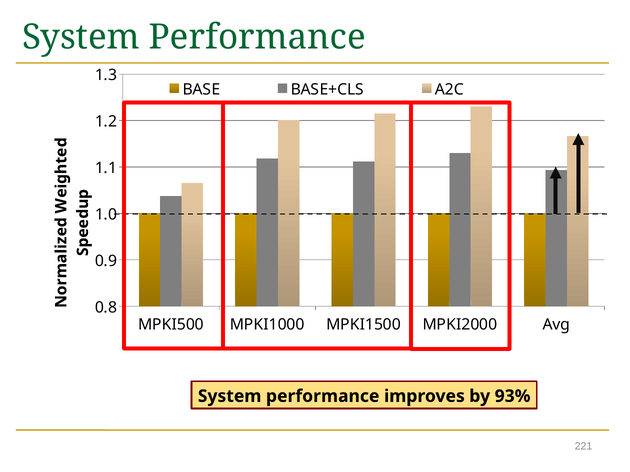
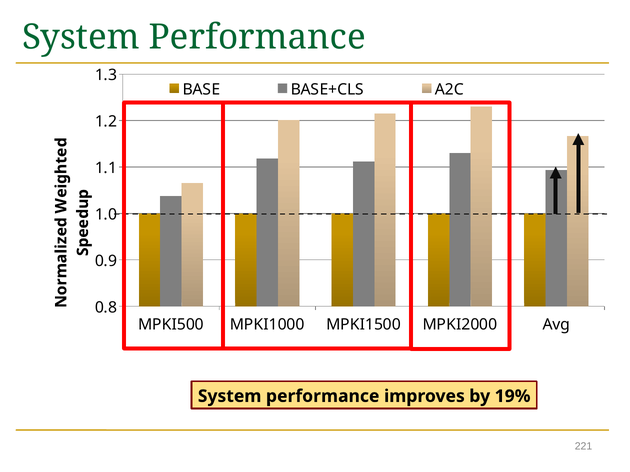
93%: 93% -> 19%
